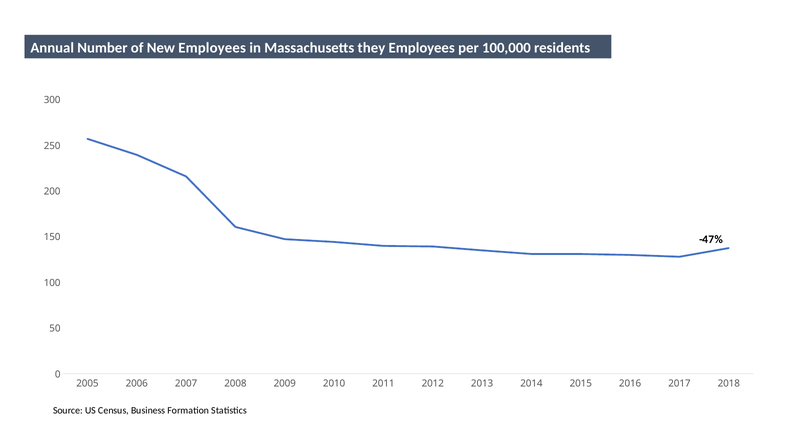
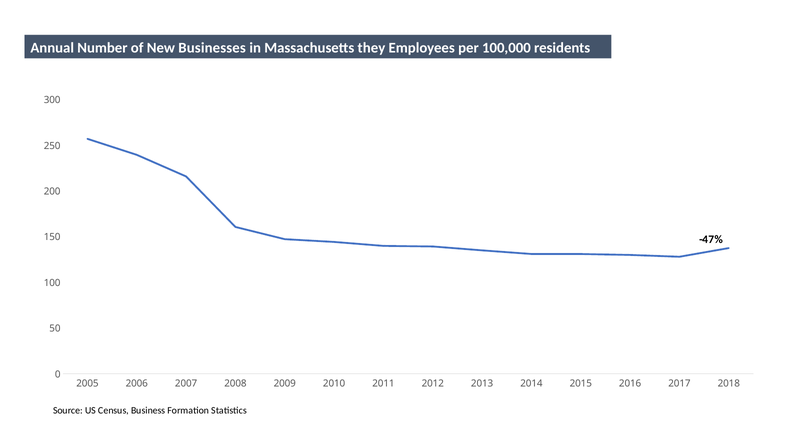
New Employees: Employees -> Businesses
